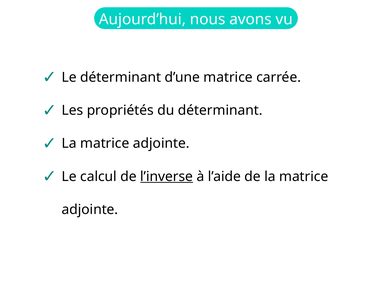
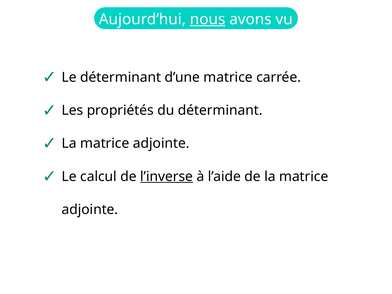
nous underline: none -> present
